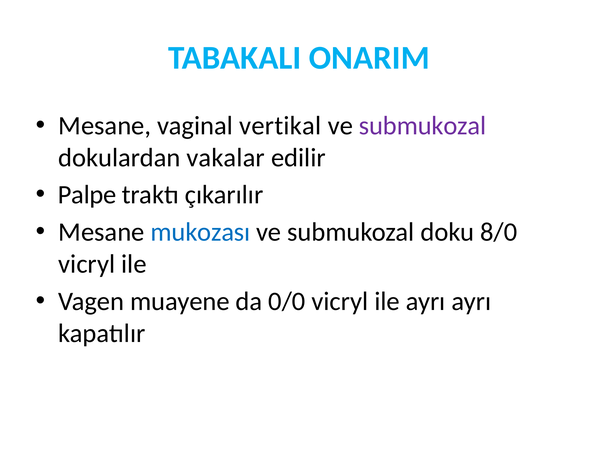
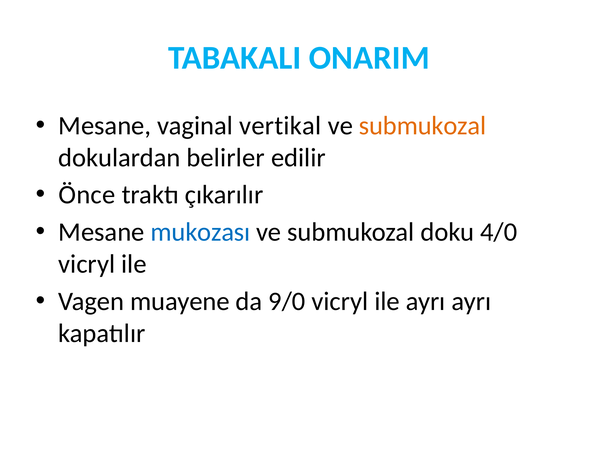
submukozal at (423, 125) colour: purple -> orange
vakalar: vakalar -> belirler
Palpe: Palpe -> Önce
8/0: 8/0 -> 4/0
0/0: 0/0 -> 9/0
